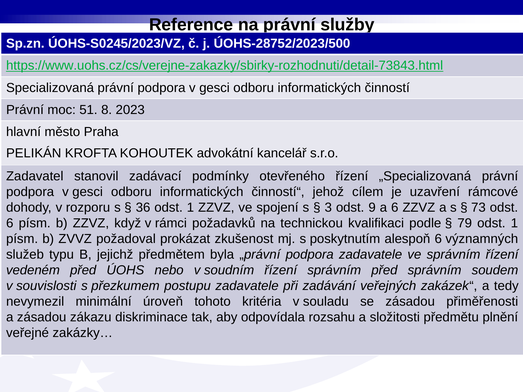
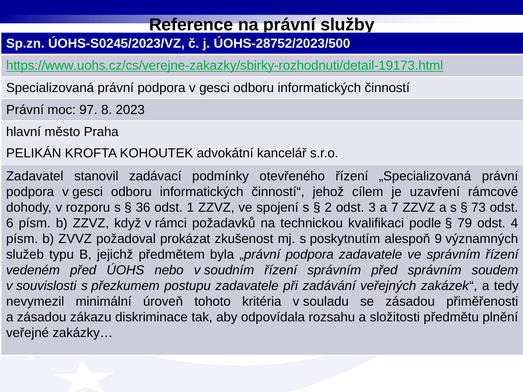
https://www.uohs.cz/cs/verejne-zakazky/sbirky-rozhodnuti/detail-73843.html: https://www.uohs.cz/cs/verejne-zakazky/sbirky-rozhodnuti/detail-73843.html -> https://www.uohs.cz/cs/verejne-zakazky/sbirky-rozhodnuti/detail-19173.html
51: 51 -> 97
3: 3 -> 2
9: 9 -> 3
a 6: 6 -> 7
79 odst 1: 1 -> 4
alespoň 6: 6 -> 9
